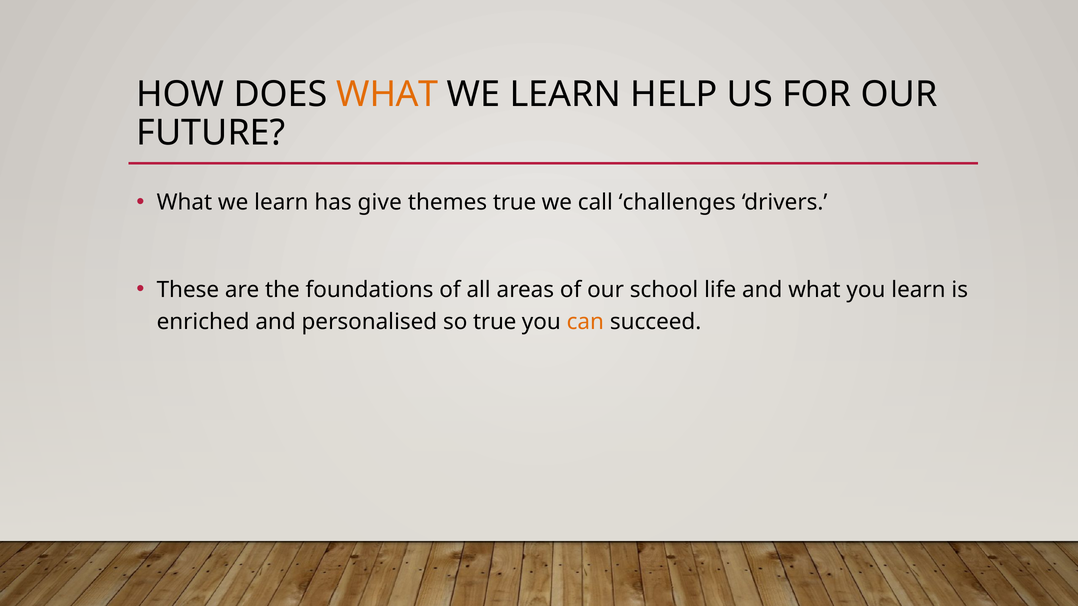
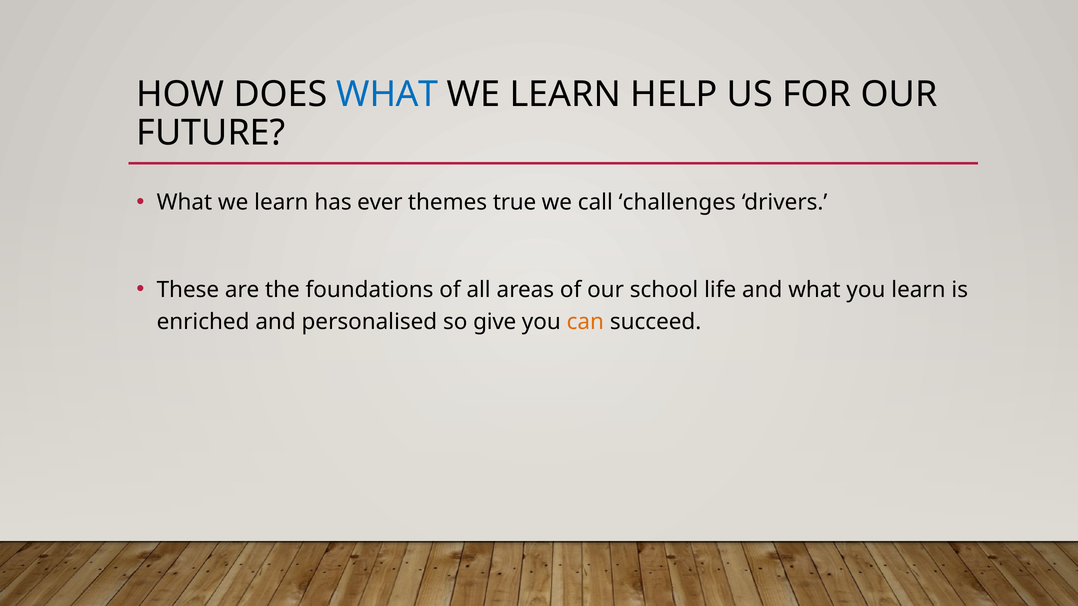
WHAT at (387, 94) colour: orange -> blue
give: give -> ever
so true: true -> give
